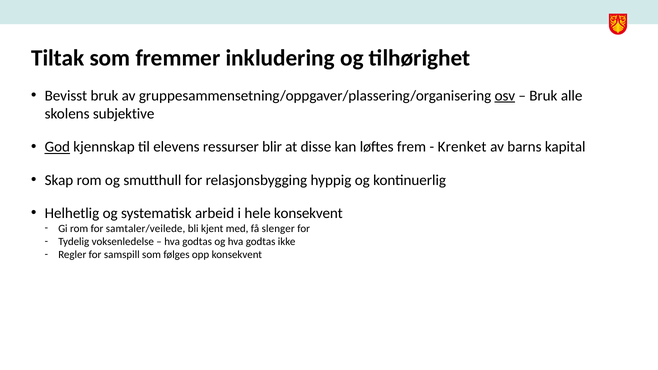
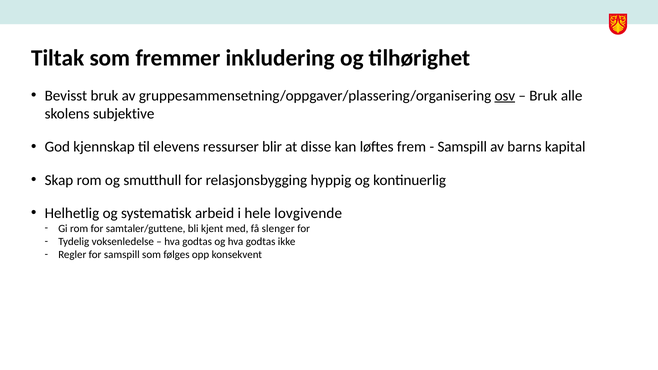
God underline: present -> none
Krenket at (462, 147): Krenket -> Samspill
hele konsekvent: konsekvent -> lovgivende
samtaler/veilede: samtaler/veilede -> samtaler/guttene
